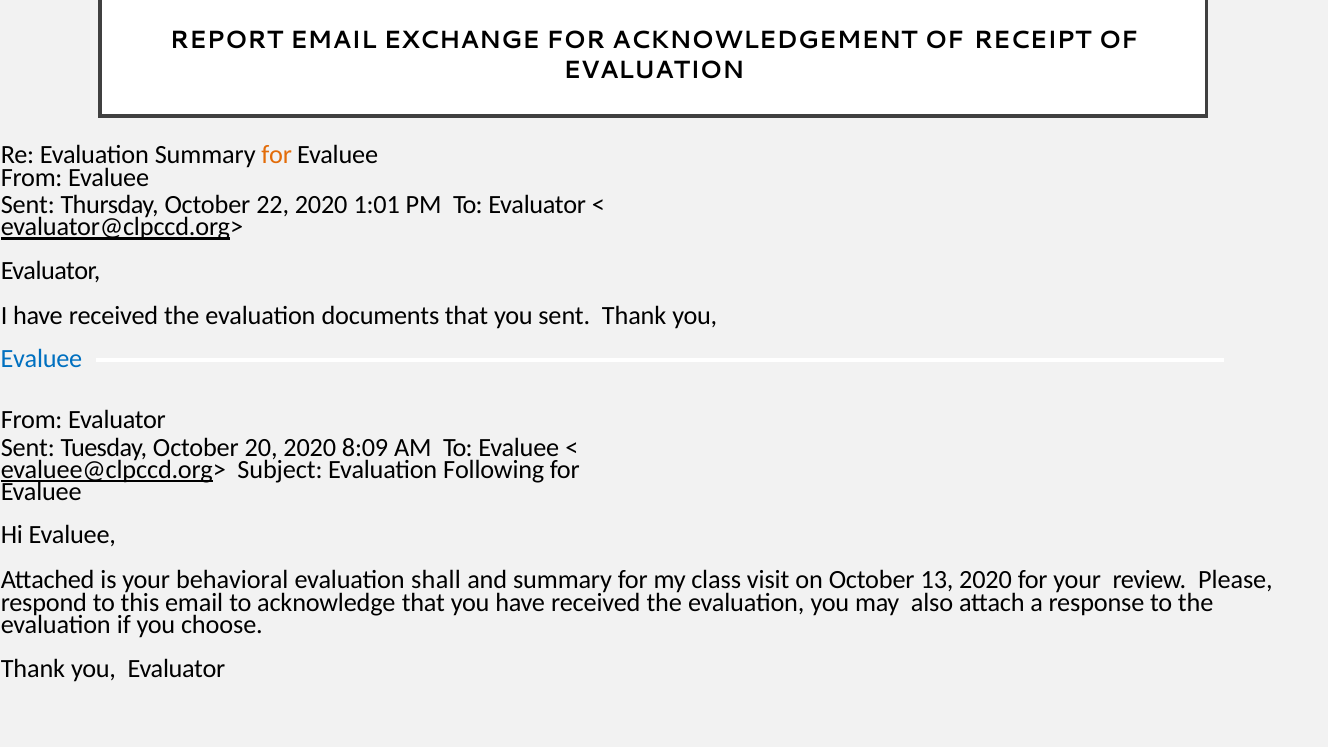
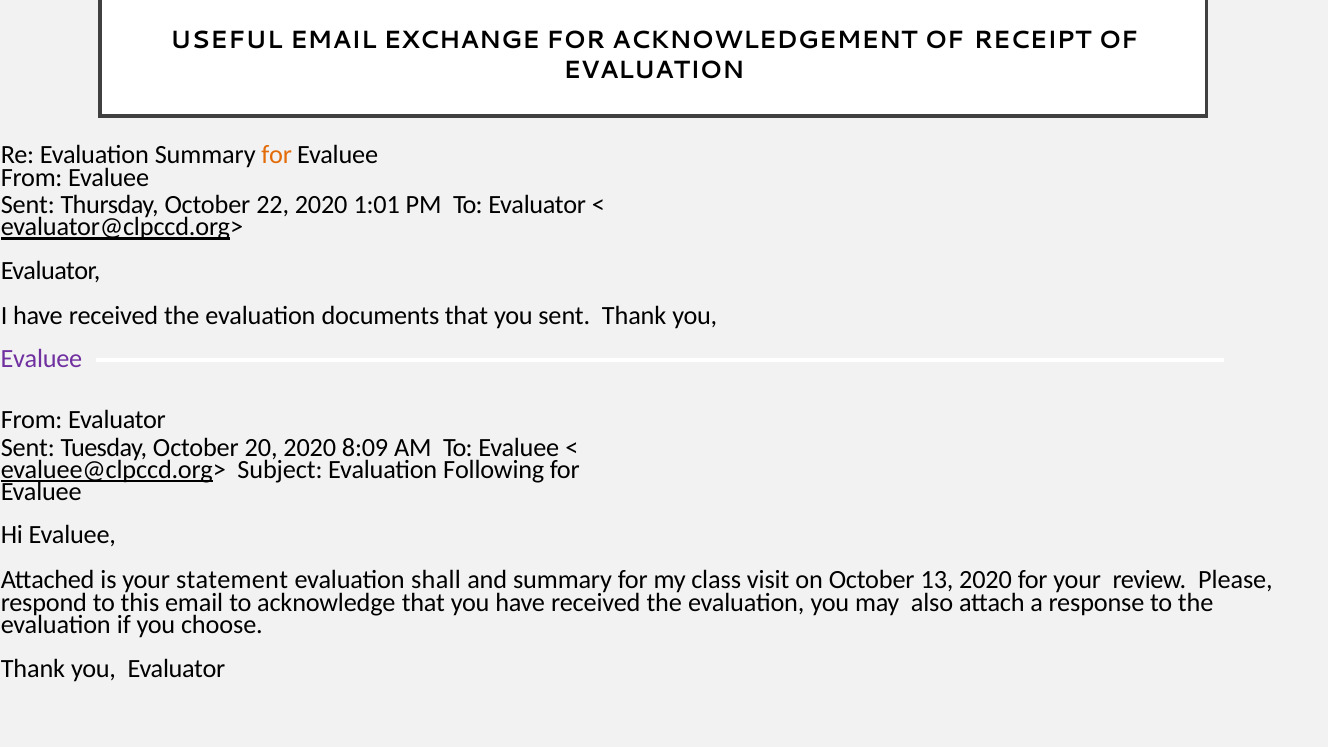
REPORT: REPORT -> USEFUL
Evaluee at (41, 359) colour: blue -> purple
behavioral: behavioral -> statement
